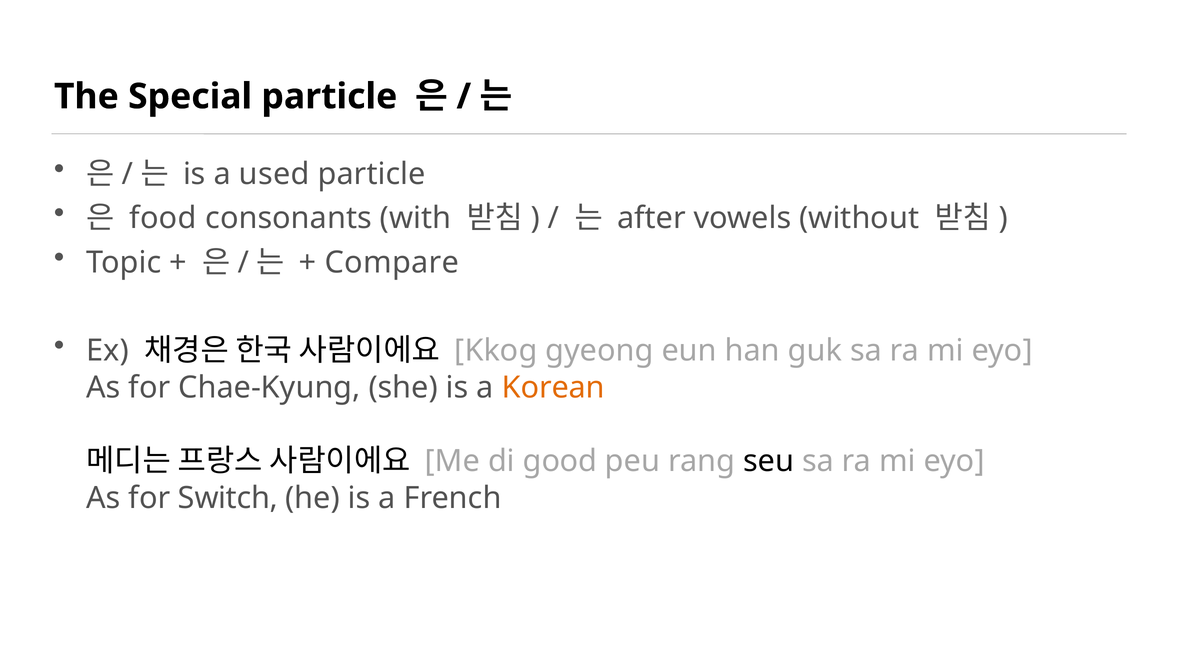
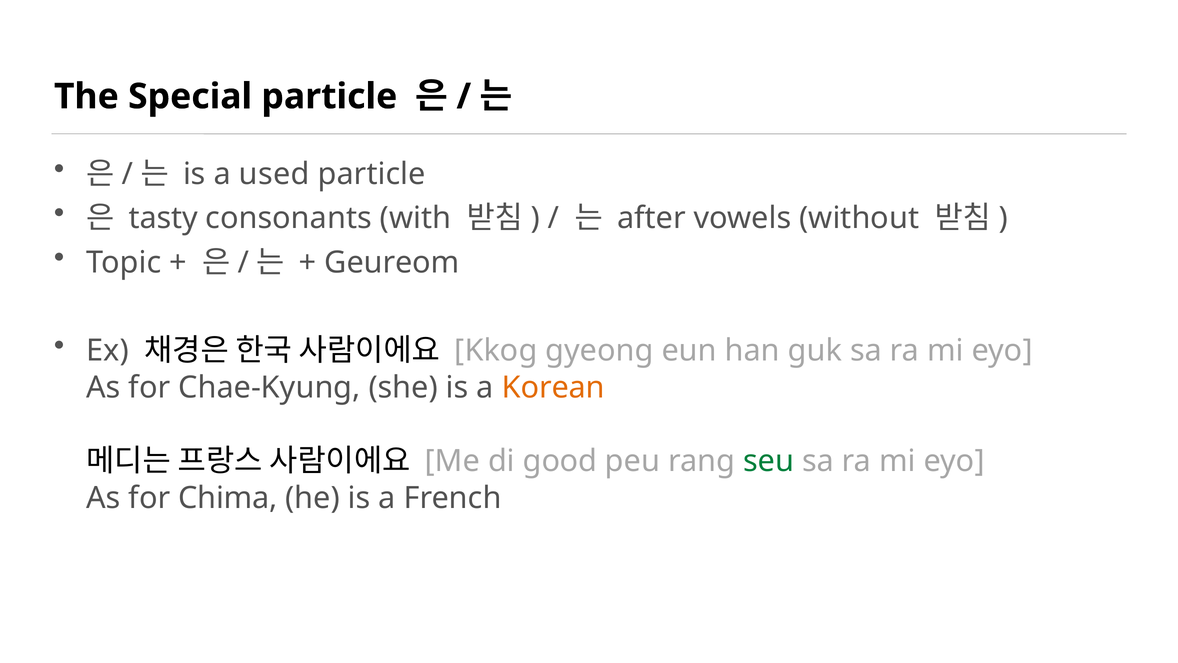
food: food -> tasty
Compare: Compare -> Geureom
seu colour: black -> green
Switch: Switch -> Chima
